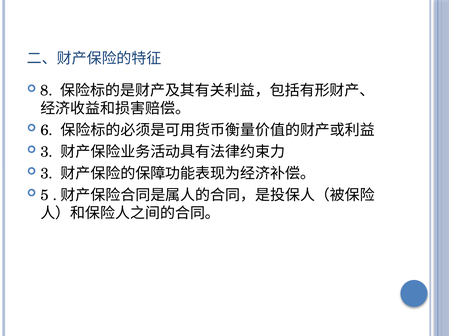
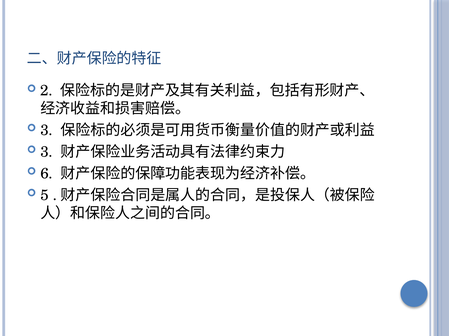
8: 8 -> 2
6 at (47, 131): 6 -> 3
3 at (47, 174): 3 -> 6
